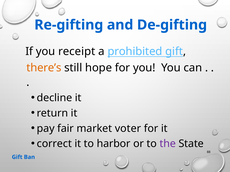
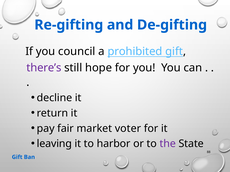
receipt: receipt -> council
there’s colour: orange -> purple
correct: correct -> leaving
